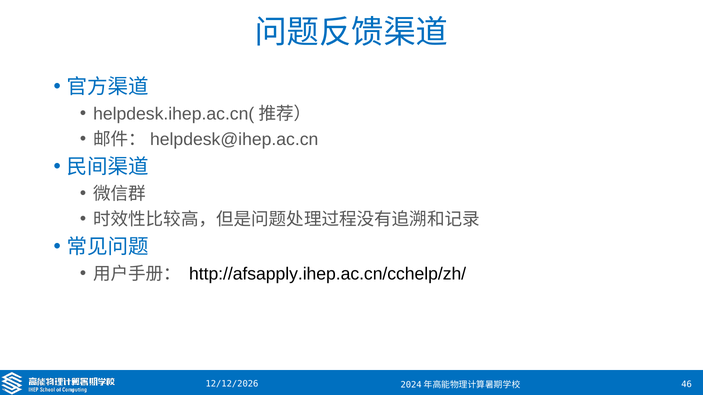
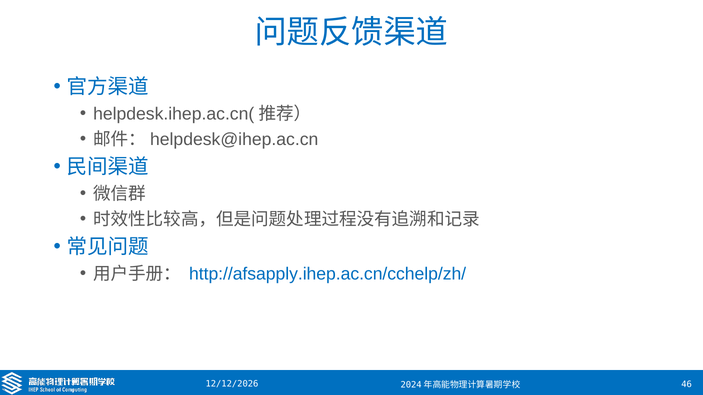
http://afsapply.ihep.ac.cn/cchelp/zh/ colour: black -> blue
